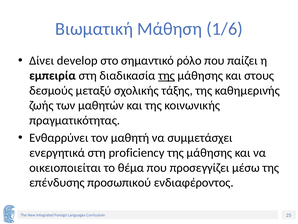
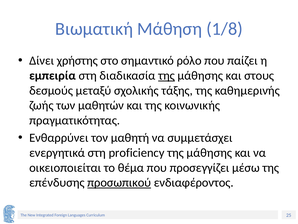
1/6: 1/6 -> 1/8
develop: develop -> χρήστης
προσωπικού underline: none -> present
